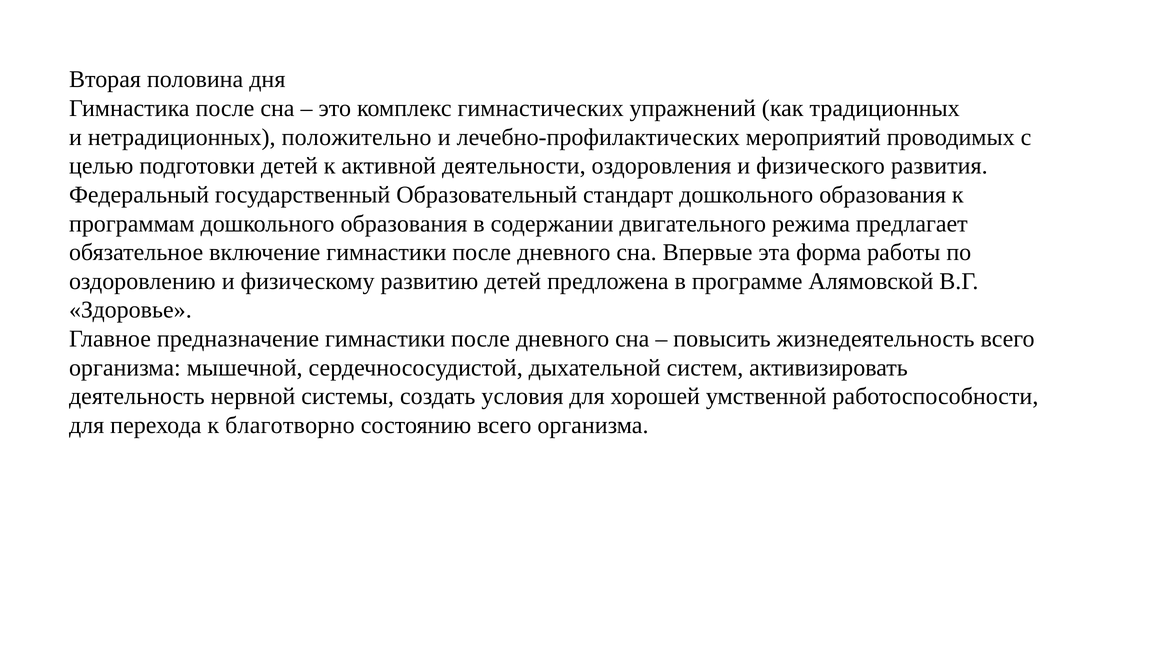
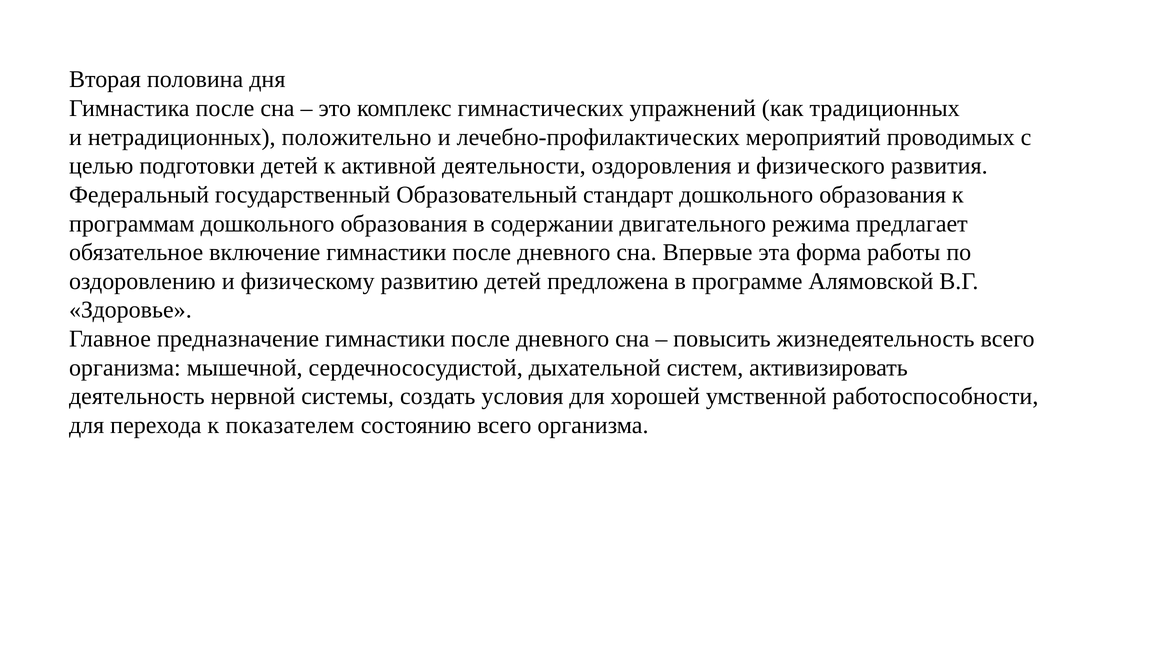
благотворно: благотворно -> показателем
